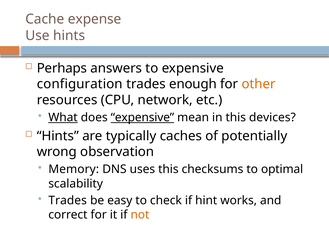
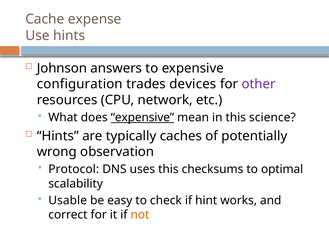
Perhaps: Perhaps -> Johnson
enough: enough -> devices
other colour: orange -> purple
What underline: present -> none
devices: devices -> science
Memory: Memory -> Protocol
Trades at (68, 200): Trades -> Usable
